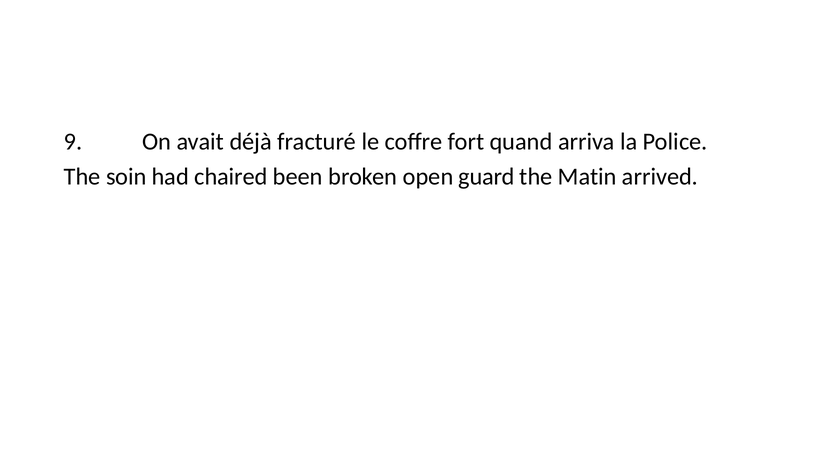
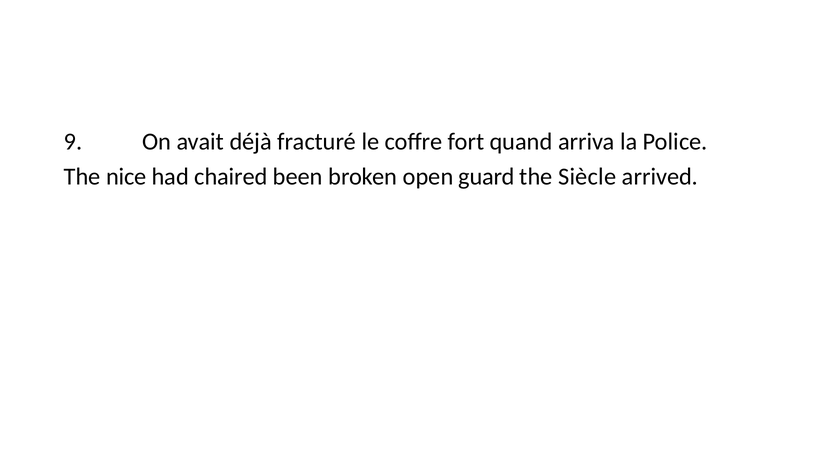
soin: soin -> nice
Matin: Matin -> Siècle
